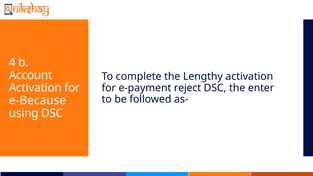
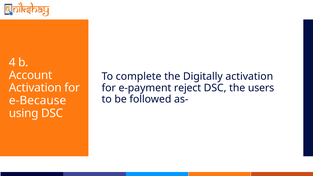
Lengthy: Lengthy -> Digitally
enter: enter -> users
